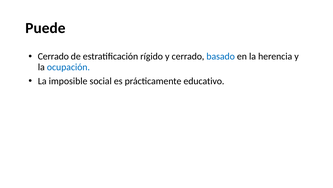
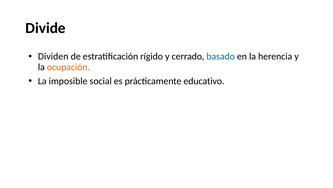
Puede: Puede -> Divide
Cerrado at (53, 56): Cerrado -> Dividen
ocupación colour: blue -> orange
